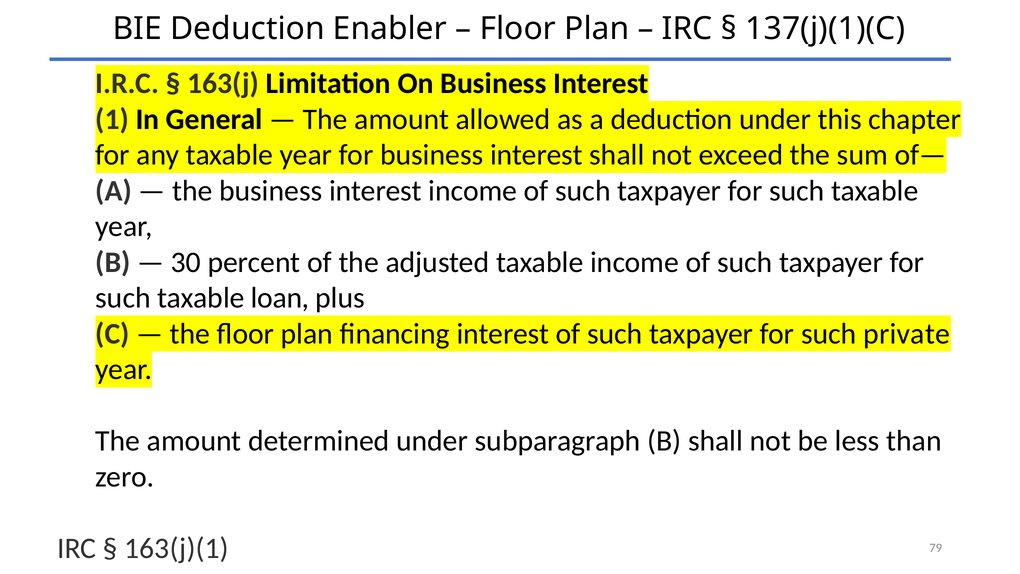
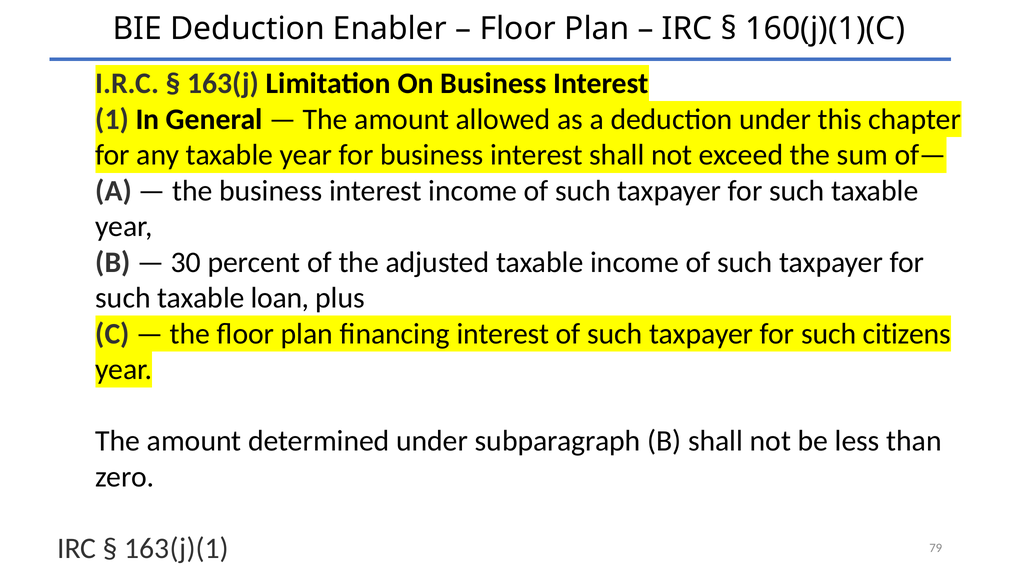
137(j)(1)(C: 137(j)(1)(C -> 160(j)(1)(C
private: private -> citizens
